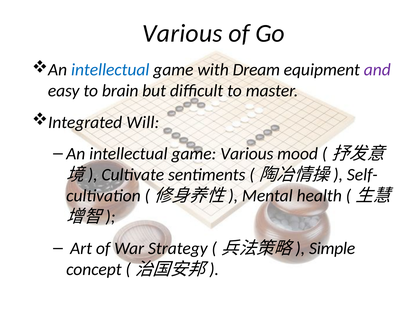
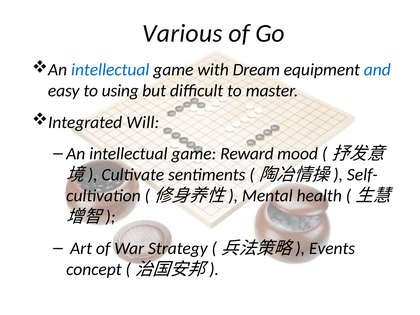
and colour: purple -> blue
brain: brain -> using
game Various: Various -> Reward
Simple: Simple -> Events
